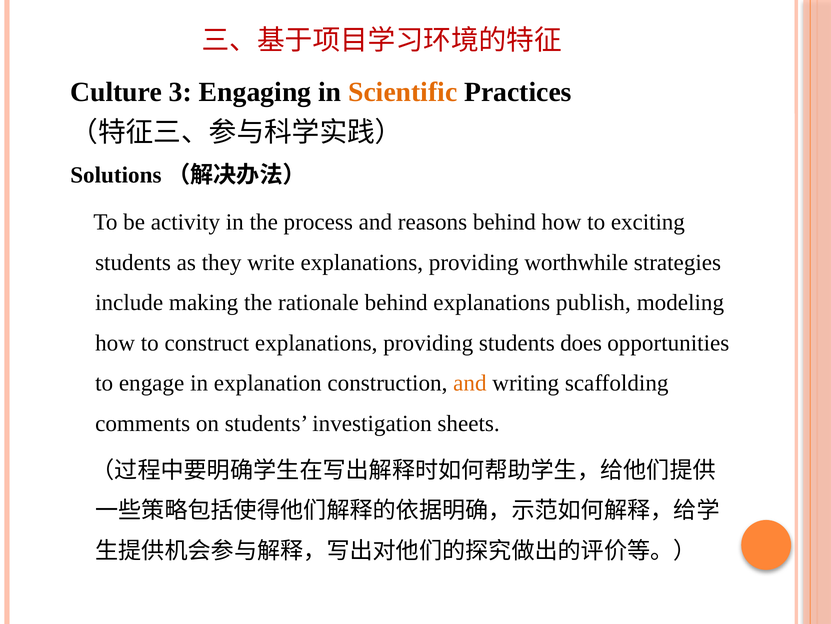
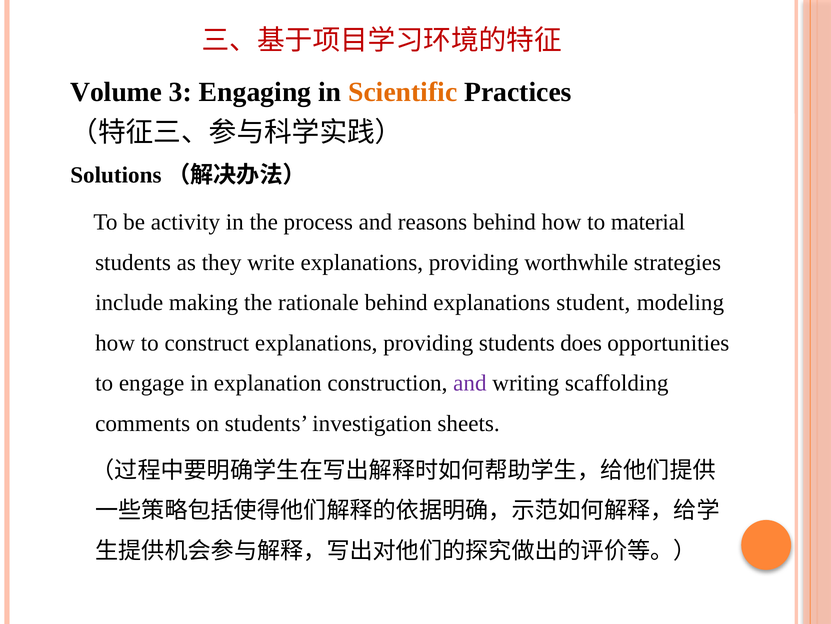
Culture: Culture -> Volume
exciting: exciting -> material
publish: publish -> student
and at (470, 383) colour: orange -> purple
